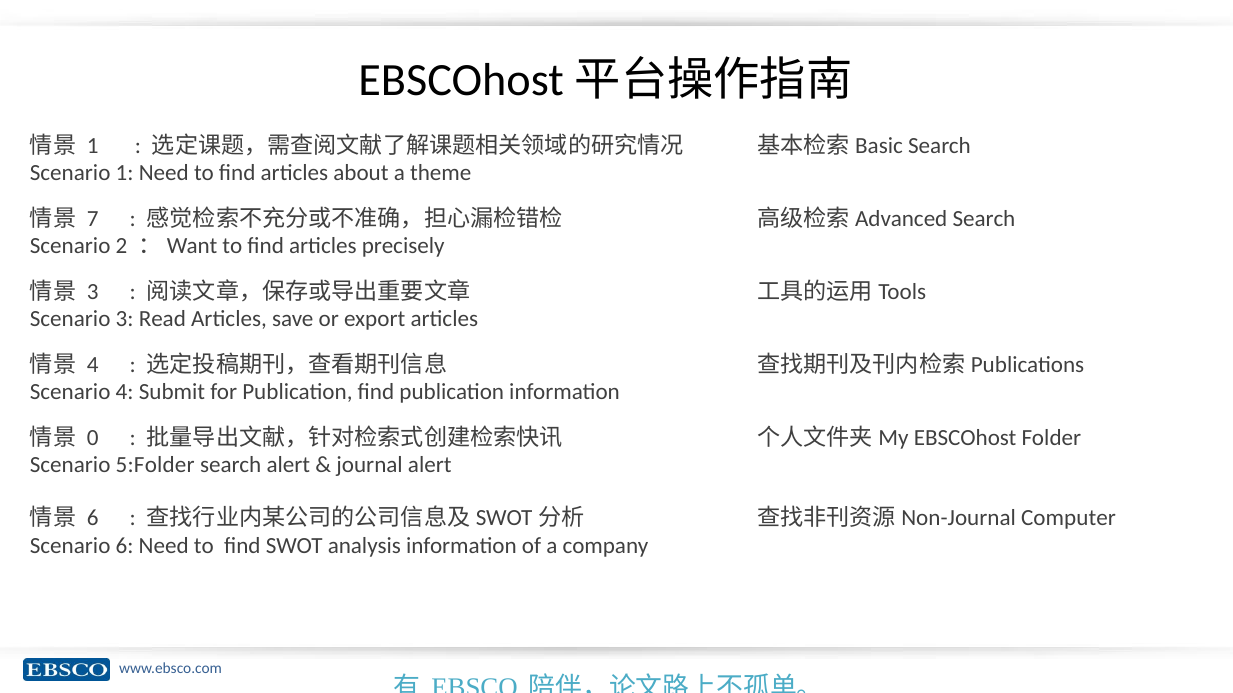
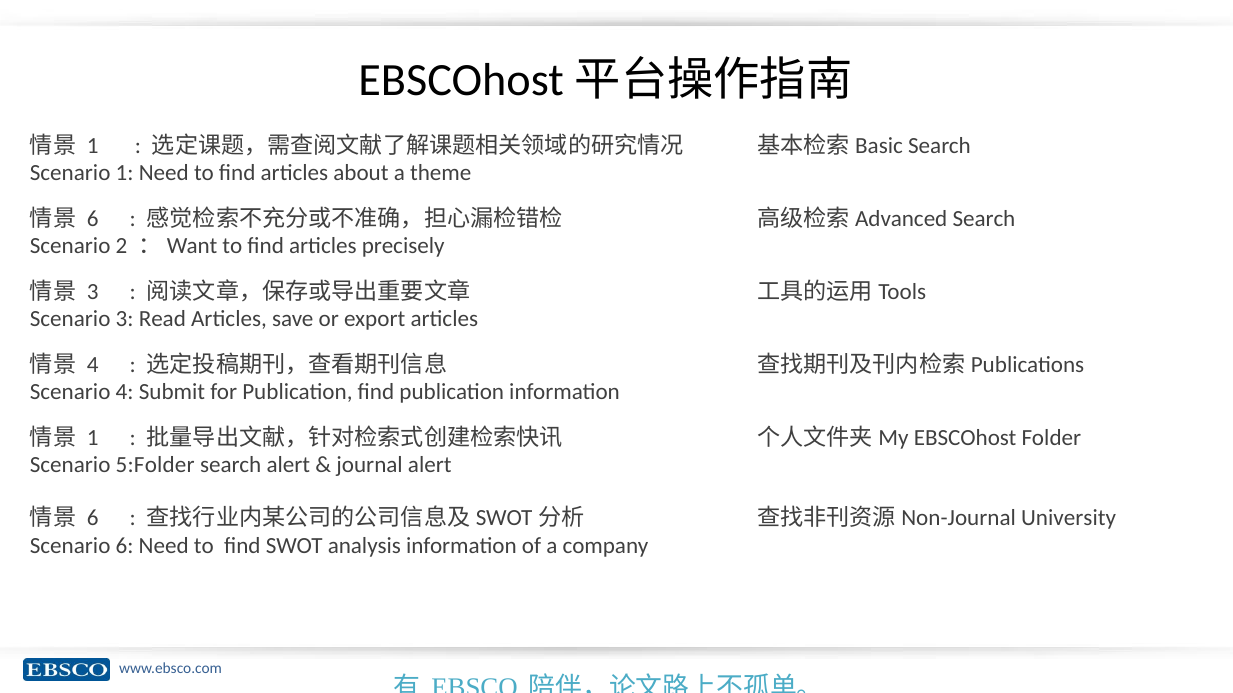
7 at (93, 219): 7 -> 6
0 at (93, 438): 0 -> 1
Computer: Computer -> University
